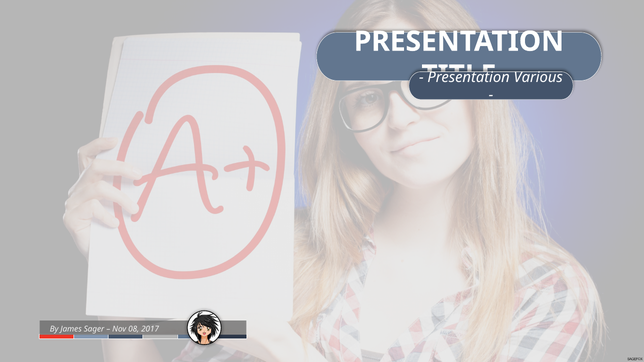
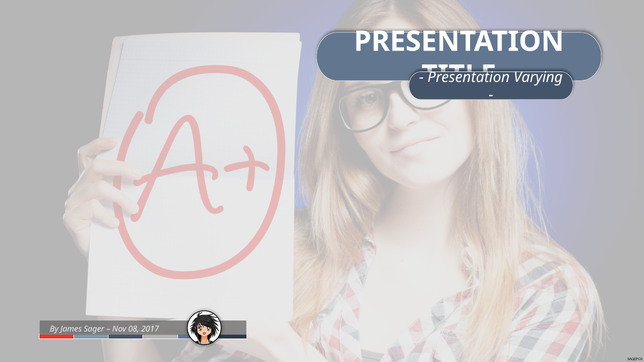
Various: Various -> Varying
